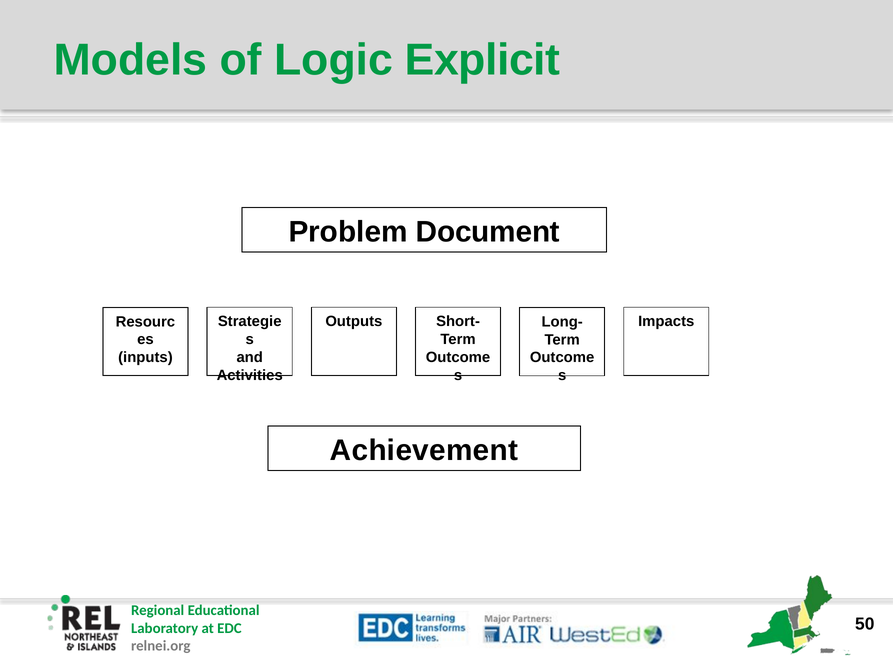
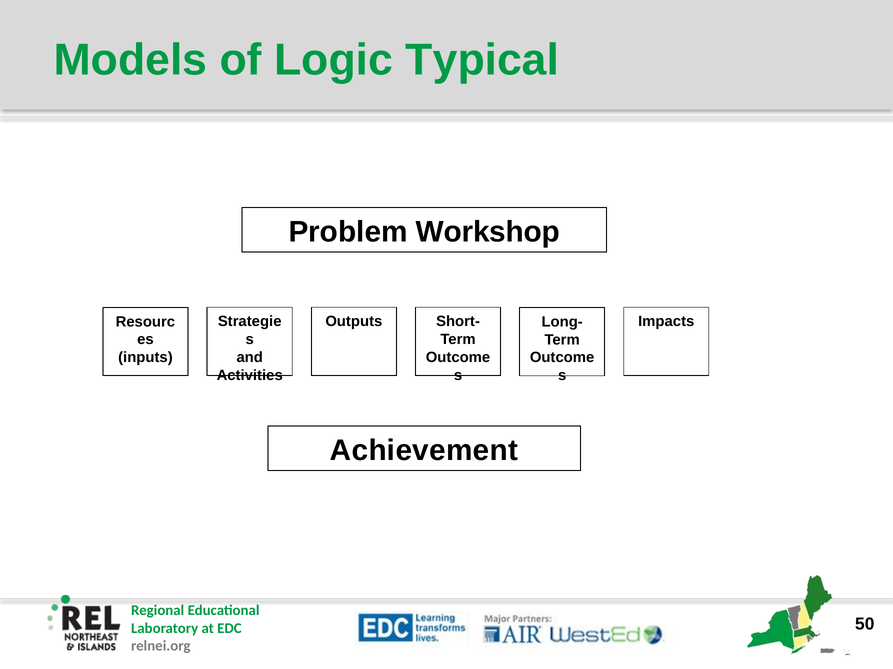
Explicit: Explicit -> Typical
Document: Document -> Workshop
